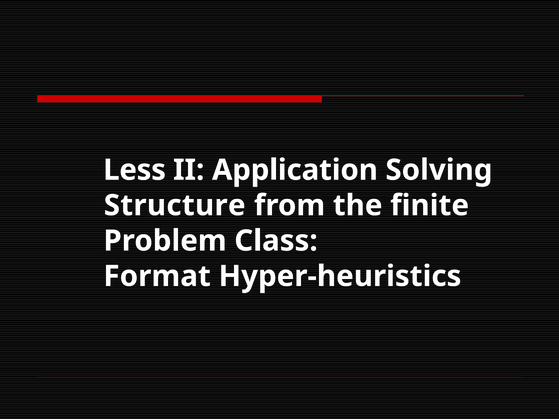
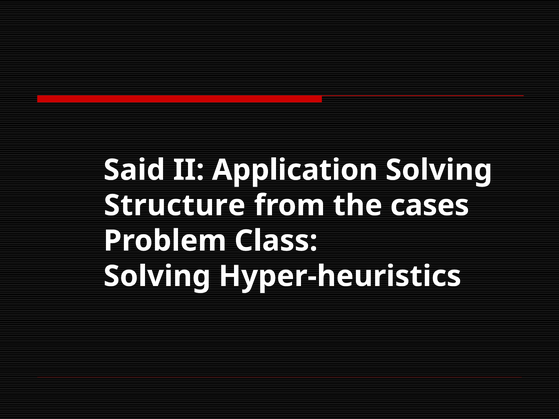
Less: Less -> Said
finite: finite -> cases
Format at (157, 276): Format -> Solving
